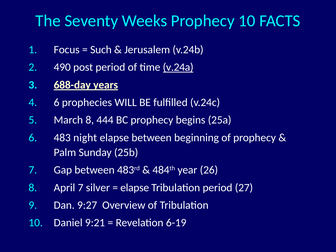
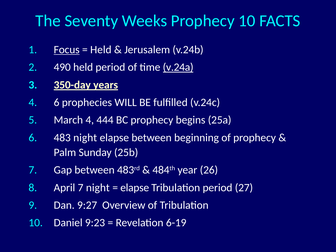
Focus underline: none -> present
Such at (101, 50): Such -> Held
490 post: post -> held
688-day: 688-day -> 350-day
March 8: 8 -> 4
7 silver: silver -> night
9:21: 9:21 -> 9:23
